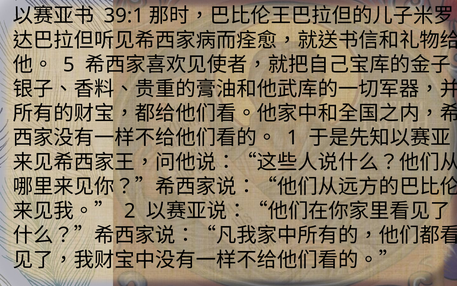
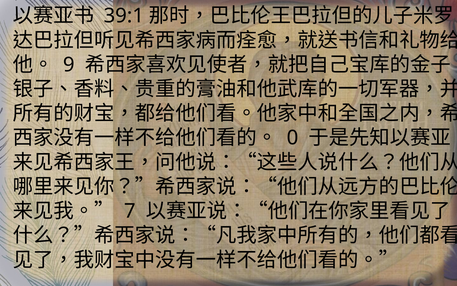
5: 5 -> 9
1: 1 -> 0
2: 2 -> 7
